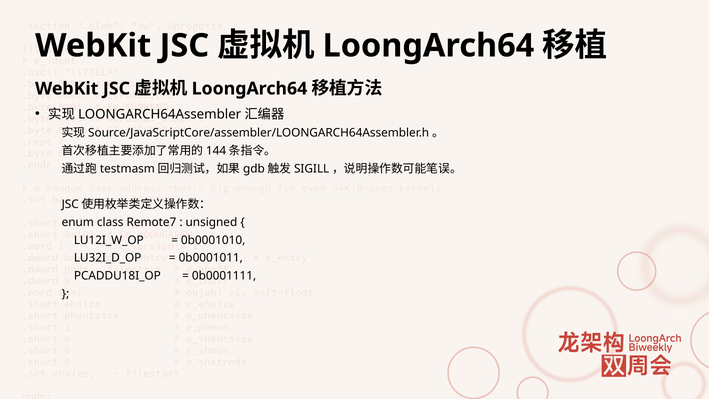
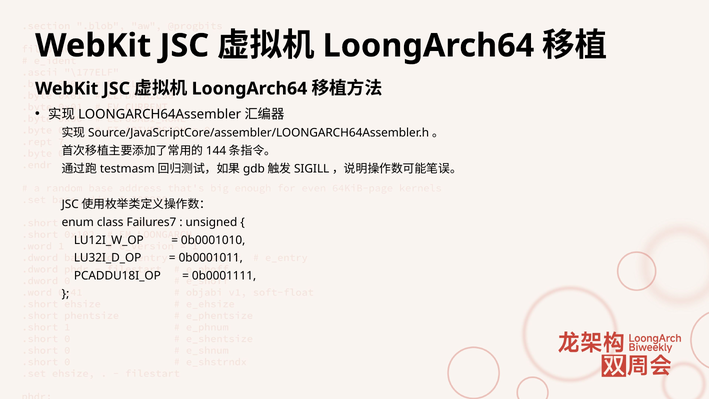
Remote7: Remote7 -> Failures7
